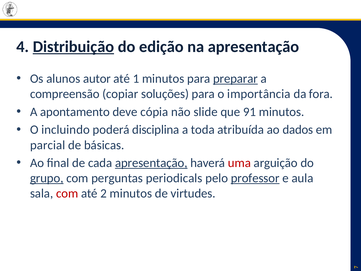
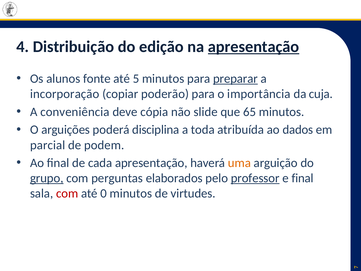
Distribuição underline: present -> none
apresentação at (254, 47) underline: none -> present
autor: autor -> fonte
1: 1 -> 5
compreensão: compreensão -> incorporação
soluções: soluções -> poderão
fora: fora -> cuja
apontamento: apontamento -> conveniência
91: 91 -> 65
incluindo: incluindo -> arguições
básicas: básicas -> podem
apresentação at (151, 163) underline: present -> none
uma colour: red -> orange
periodicals: periodicals -> elaborados
e aula: aula -> final
2: 2 -> 0
